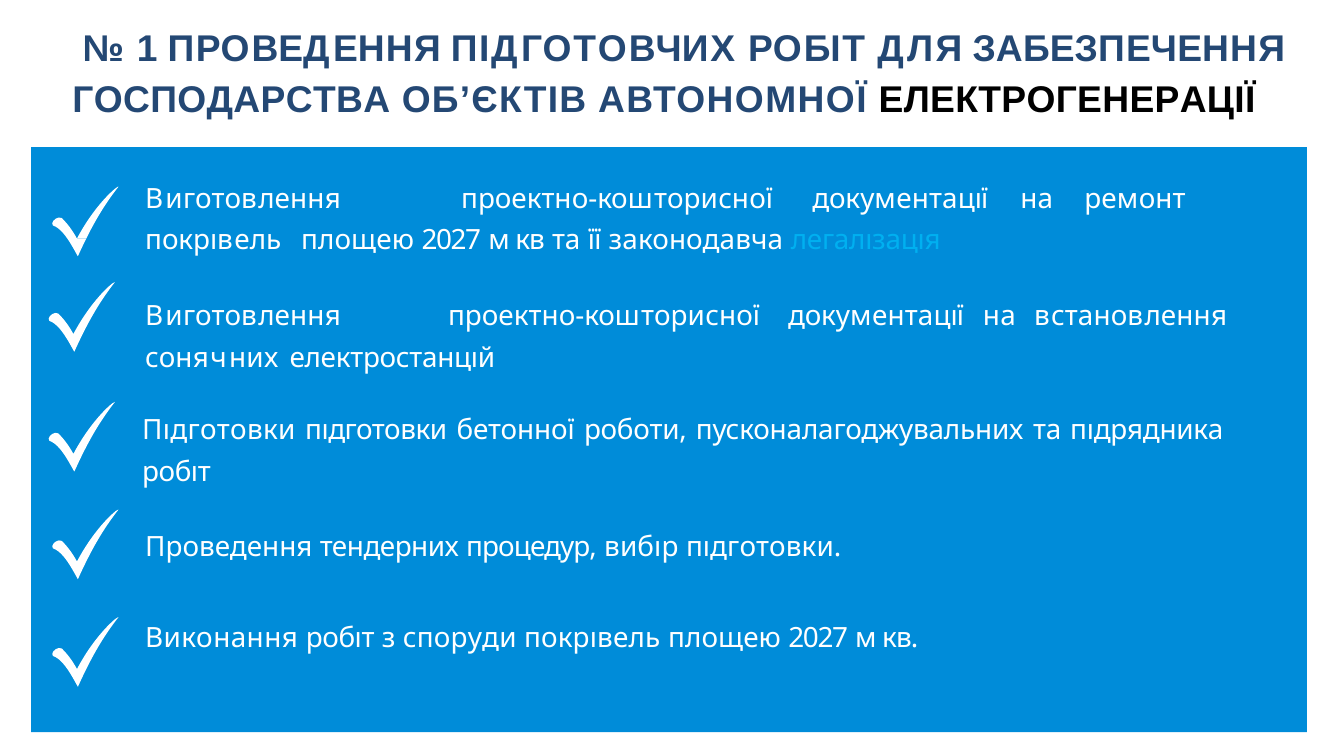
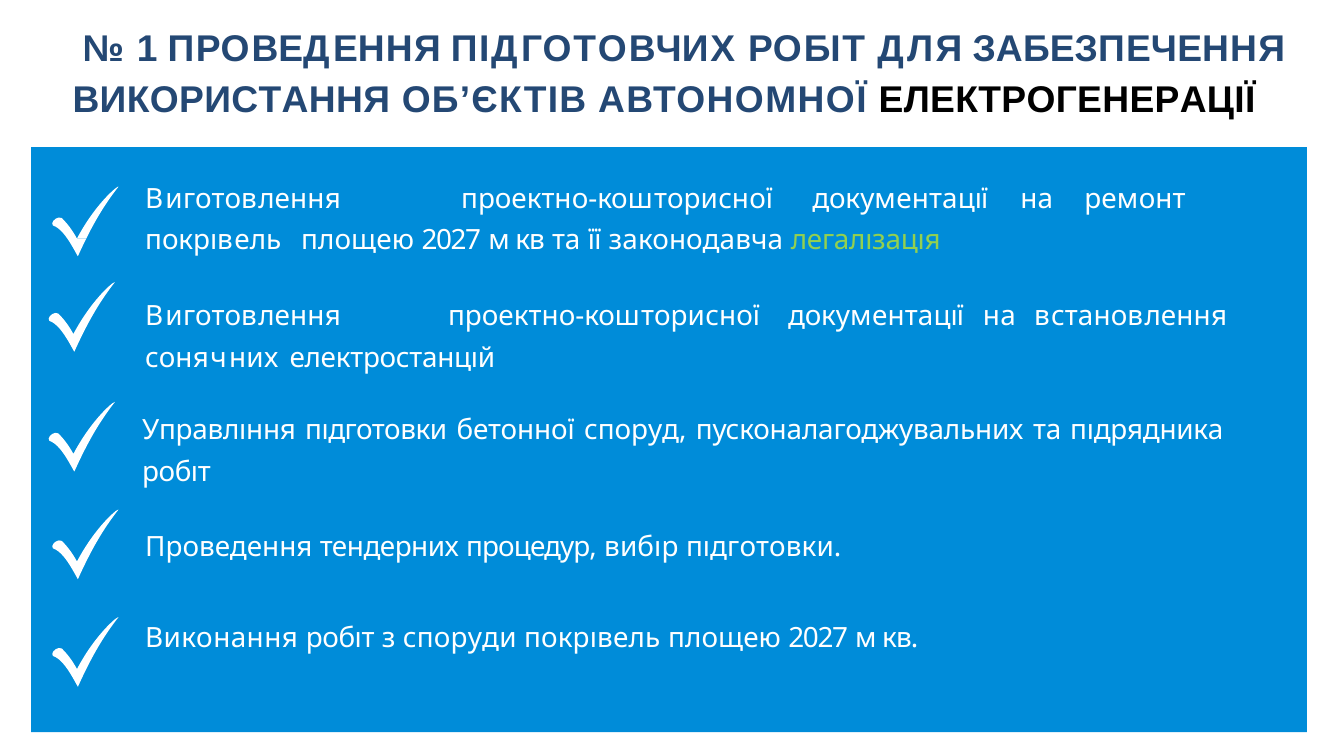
ГОСПОДАРСТВА: ГОСПОДАРСТВА -> ВИКОРИСТАННЯ
легалıзацıя colour: light blue -> light green
Пıдготовки at (219, 431): Пıдготовки -> Управлıння
роботи: роботи -> споруд
